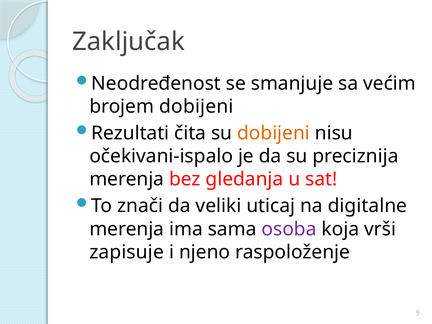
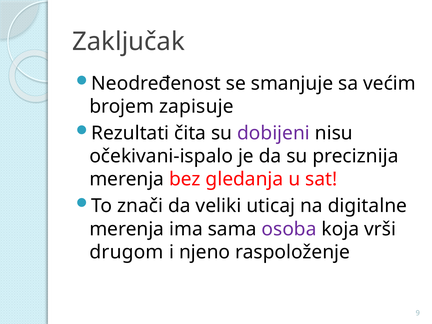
brojem dobijeni: dobijeni -> zapisuje
dobijeni at (274, 133) colour: orange -> purple
zapisuje: zapisuje -> drugom
